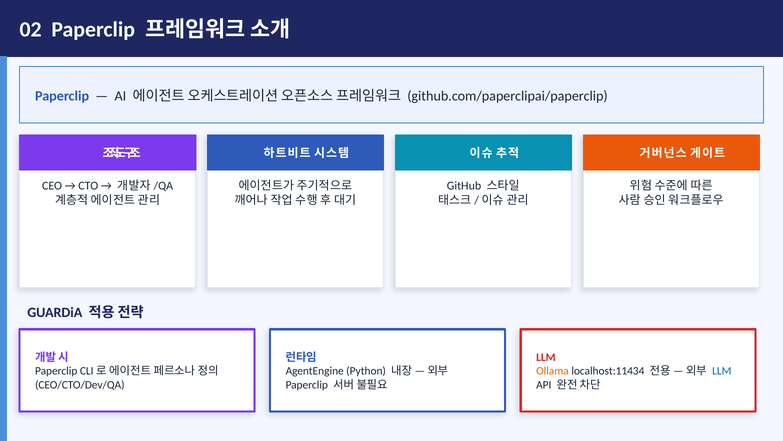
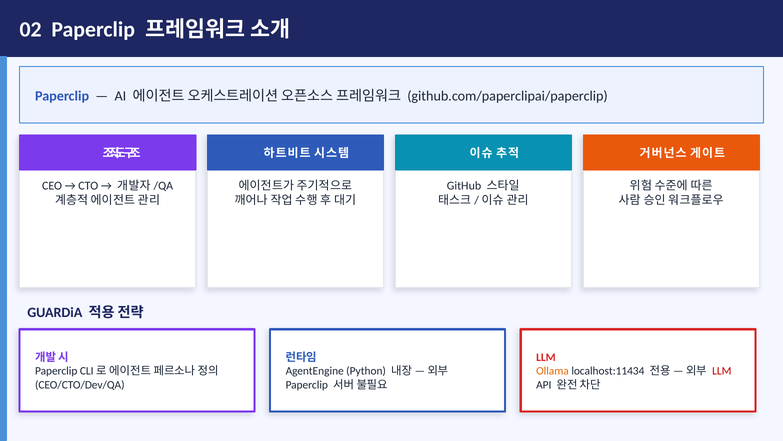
LLM at (722, 371) colour: blue -> red
